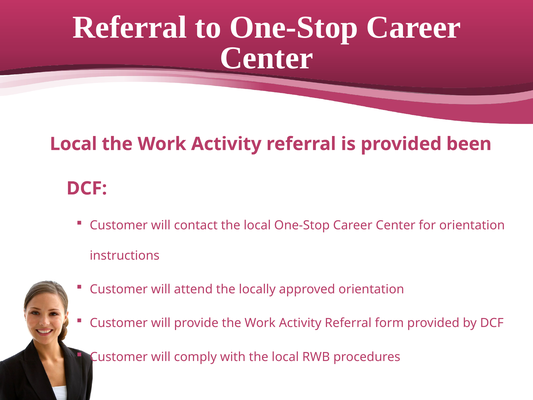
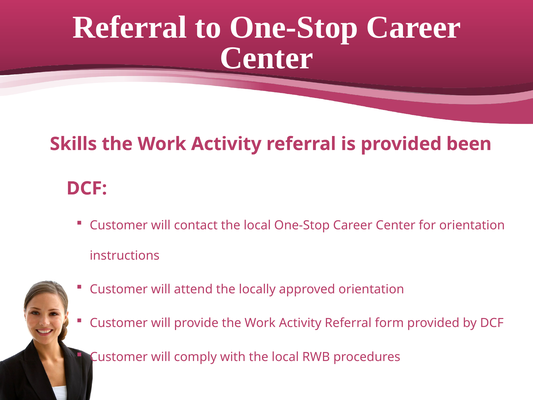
Local at (73, 144): Local -> Skills
